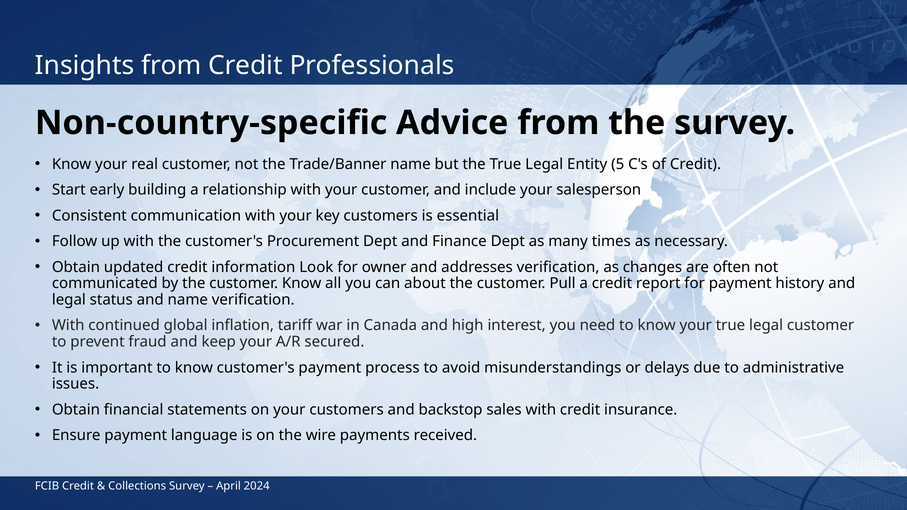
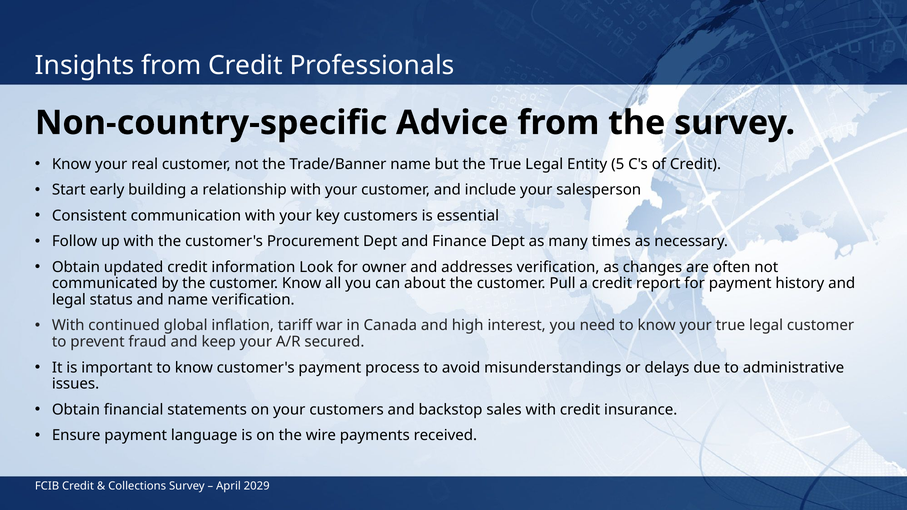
2024: 2024 -> 2029
